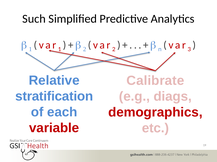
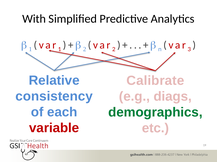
Such: Such -> With
stratification: stratification -> consistency
demographics colour: red -> green
